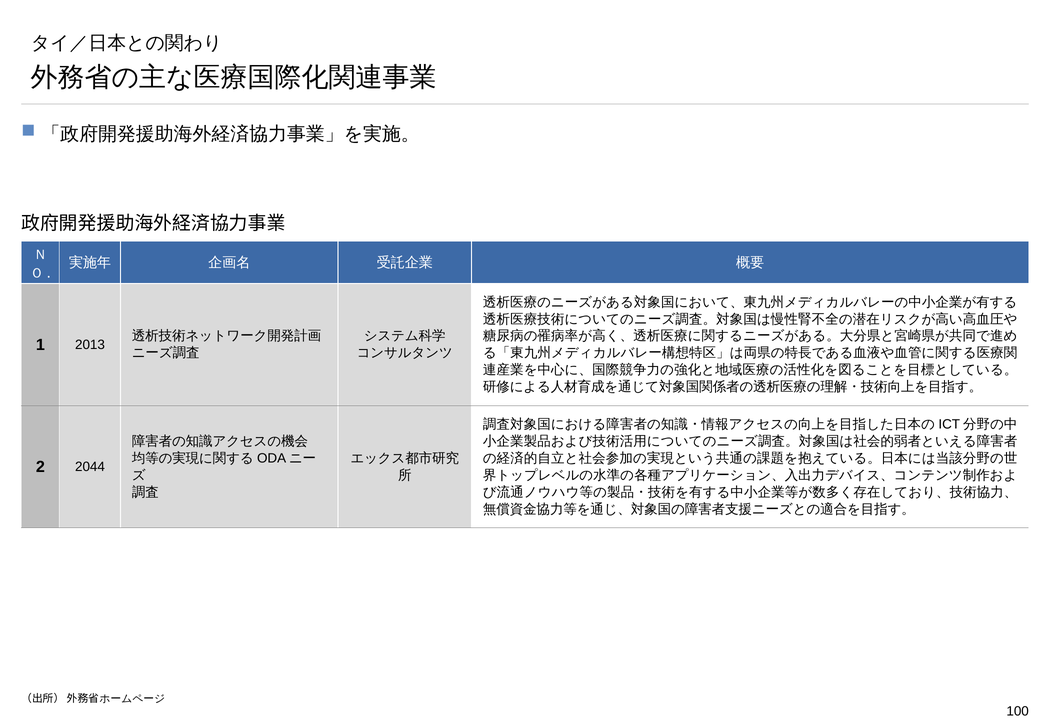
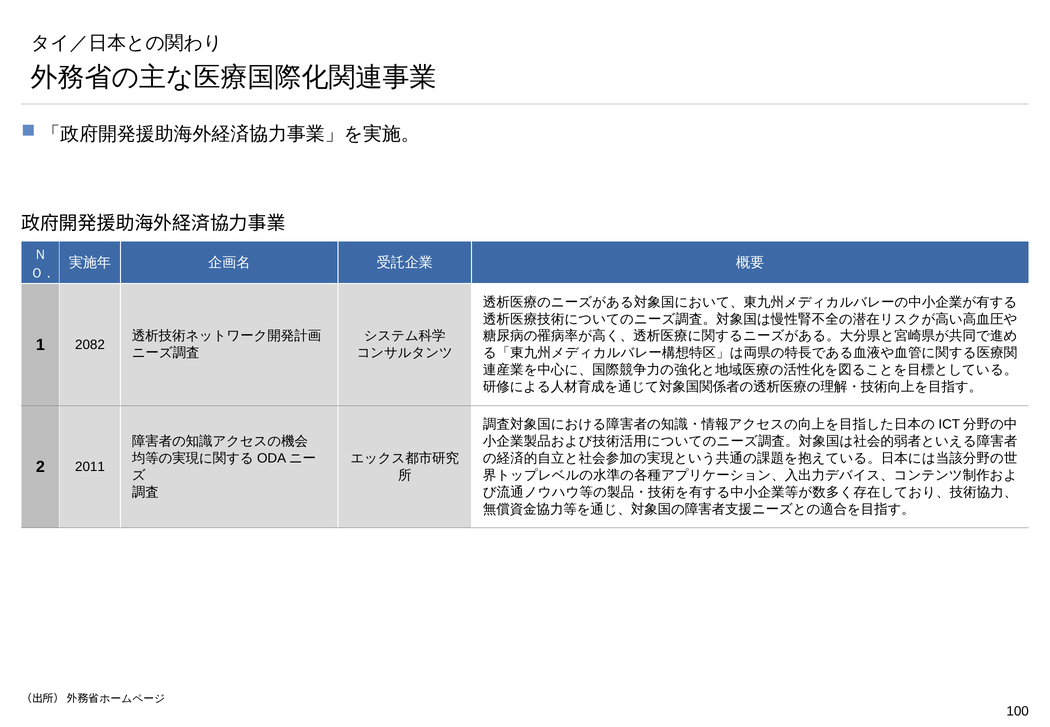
2013: 2013 -> 2082
2044: 2044 -> 2011
